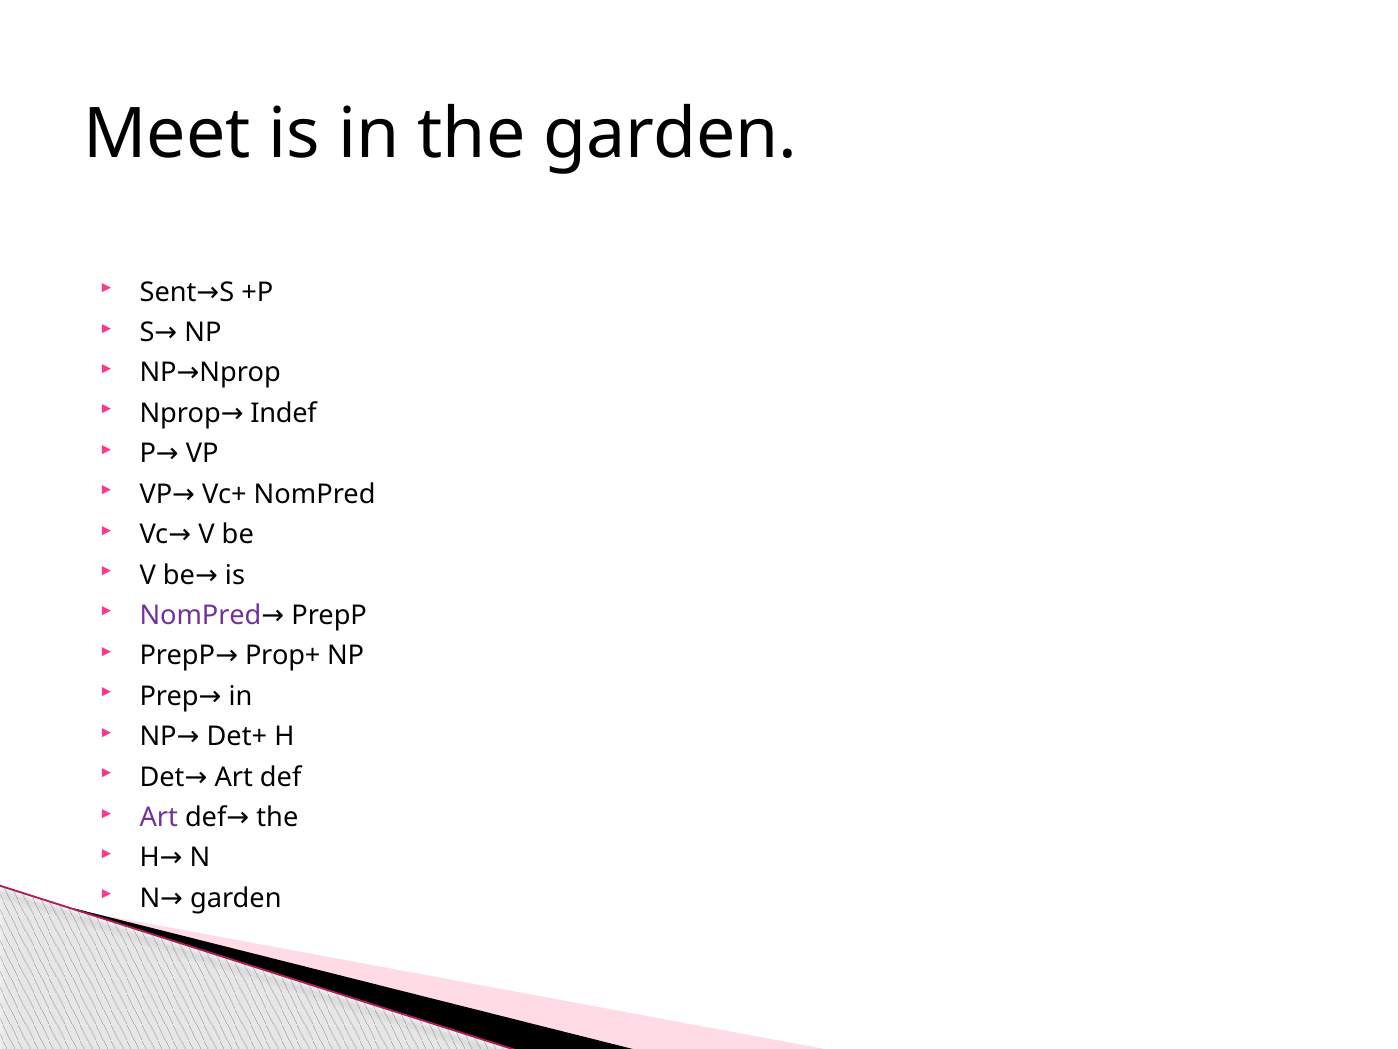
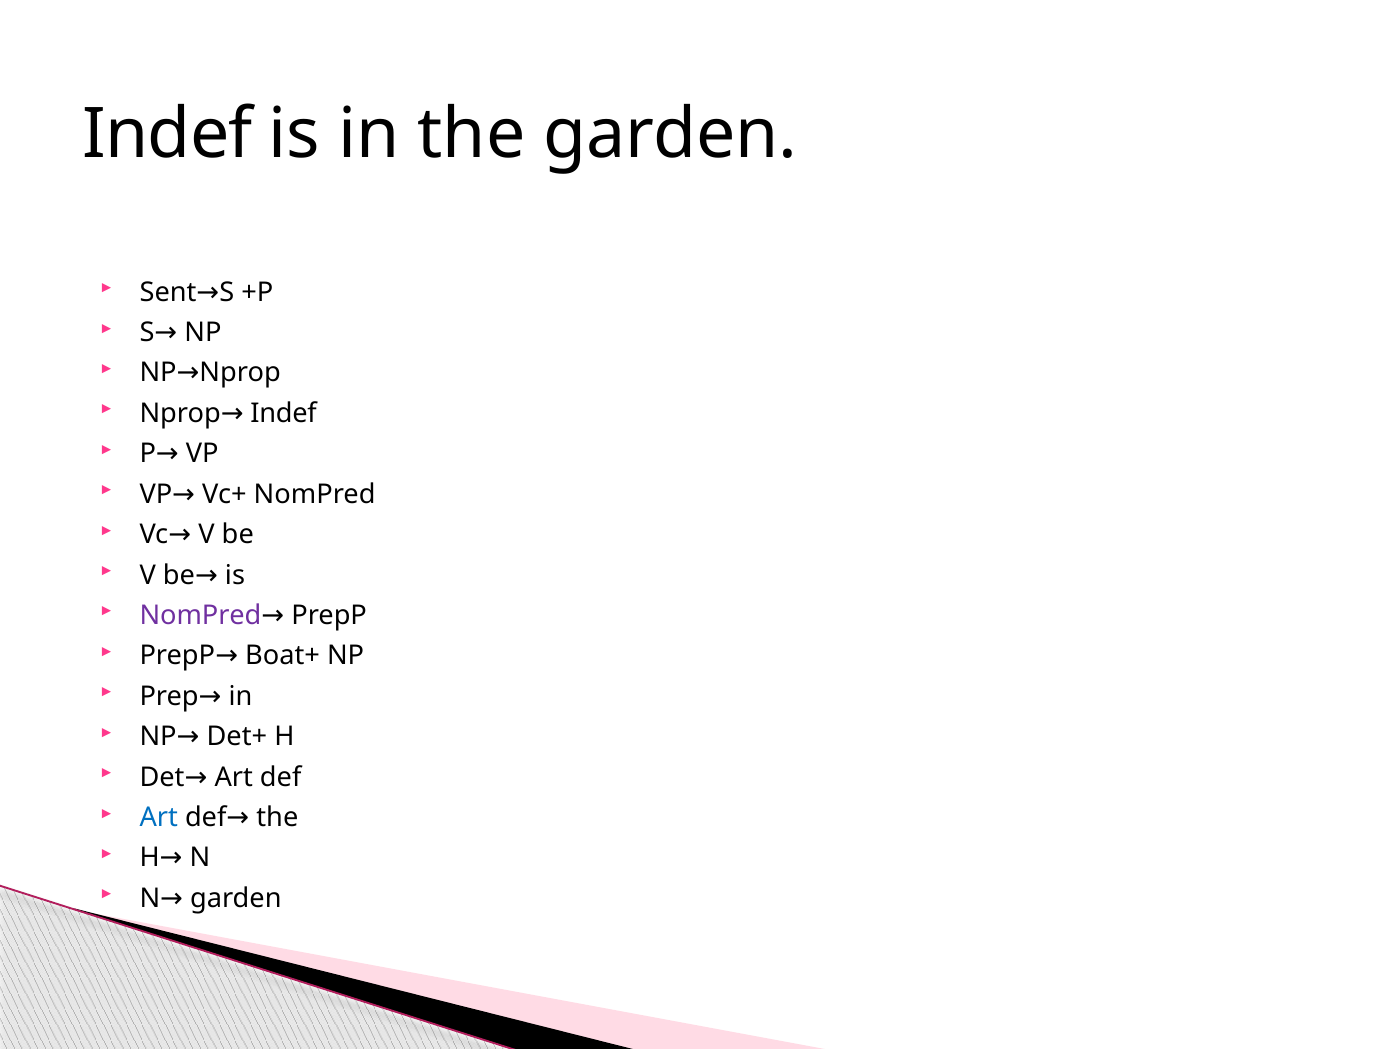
Meet at (167, 134): Meet -> Indef
Prop+: Prop+ -> Boat+
Art at (159, 817) colour: purple -> blue
